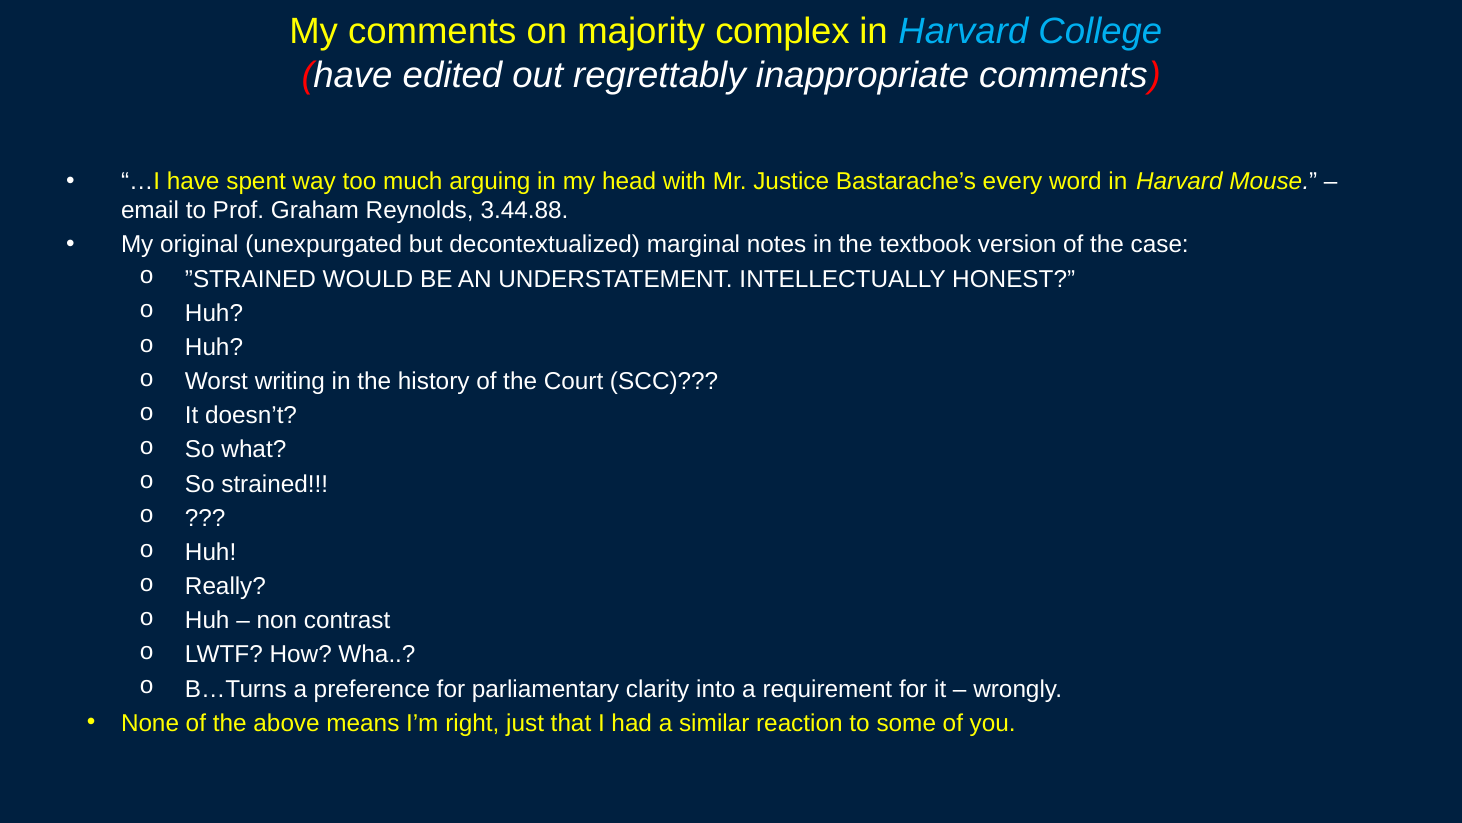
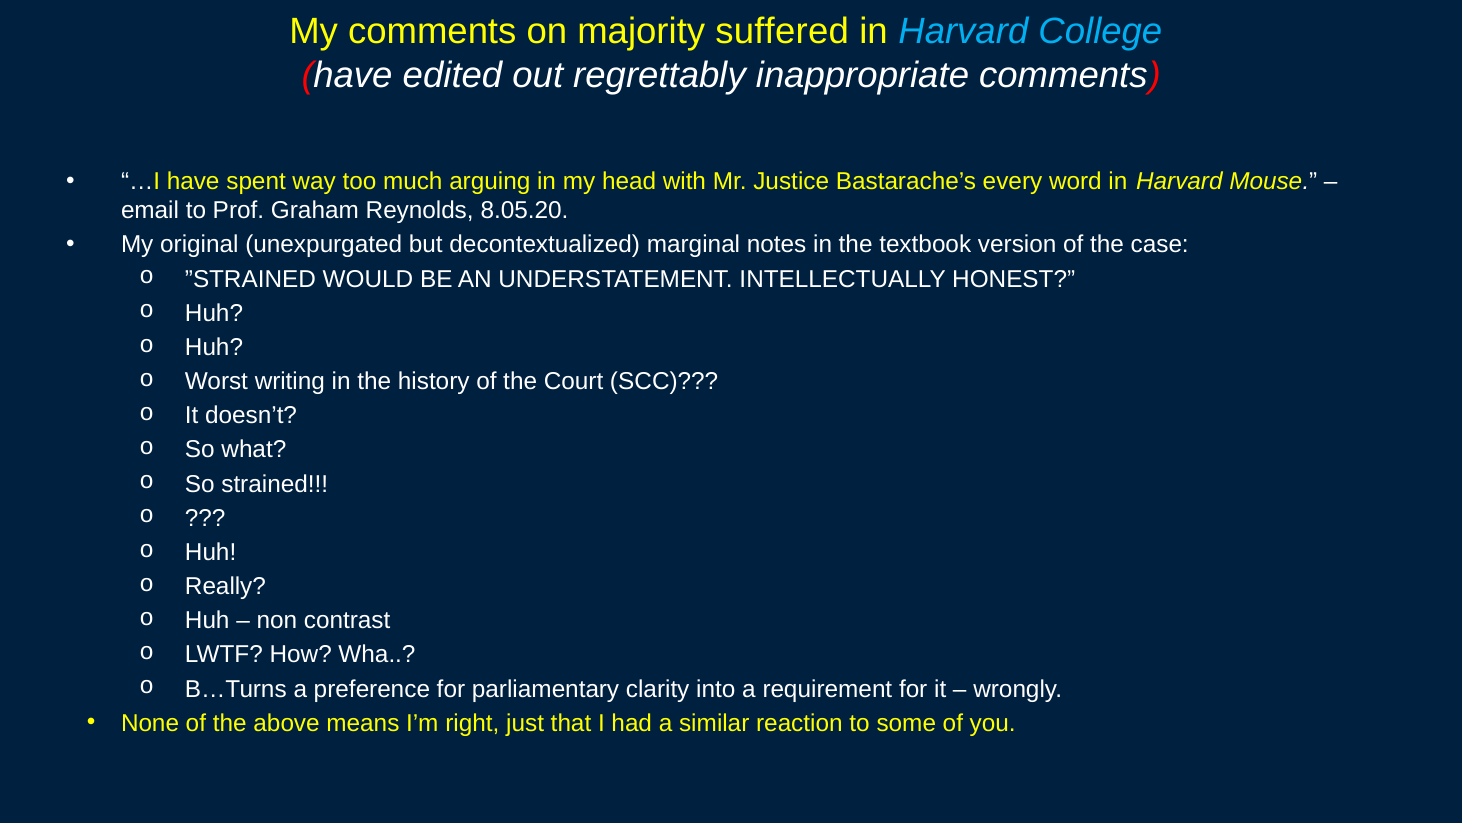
complex: complex -> suffered
3.44.88: 3.44.88 -> 8.05.20
